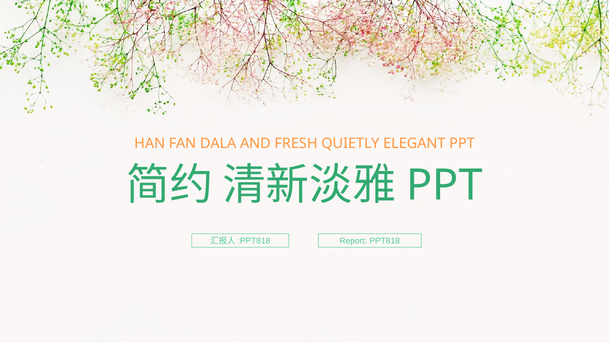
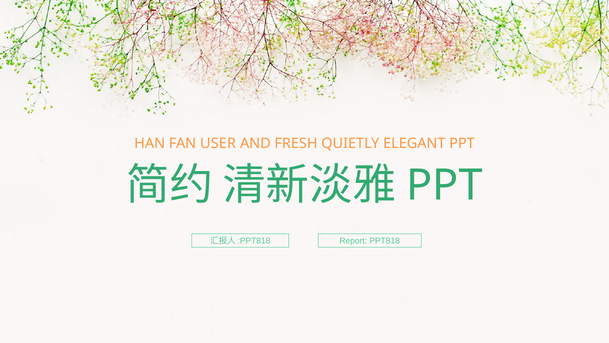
DALA: DALA -> USER
